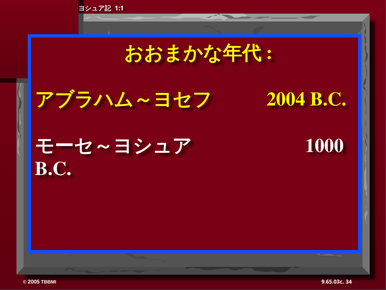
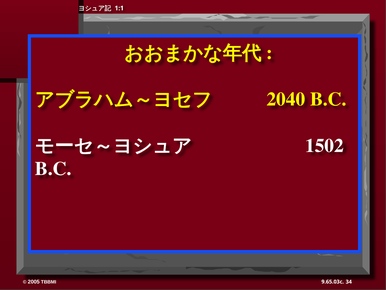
2004: 2004 -> 2040
1000: 1000 -> 1502
